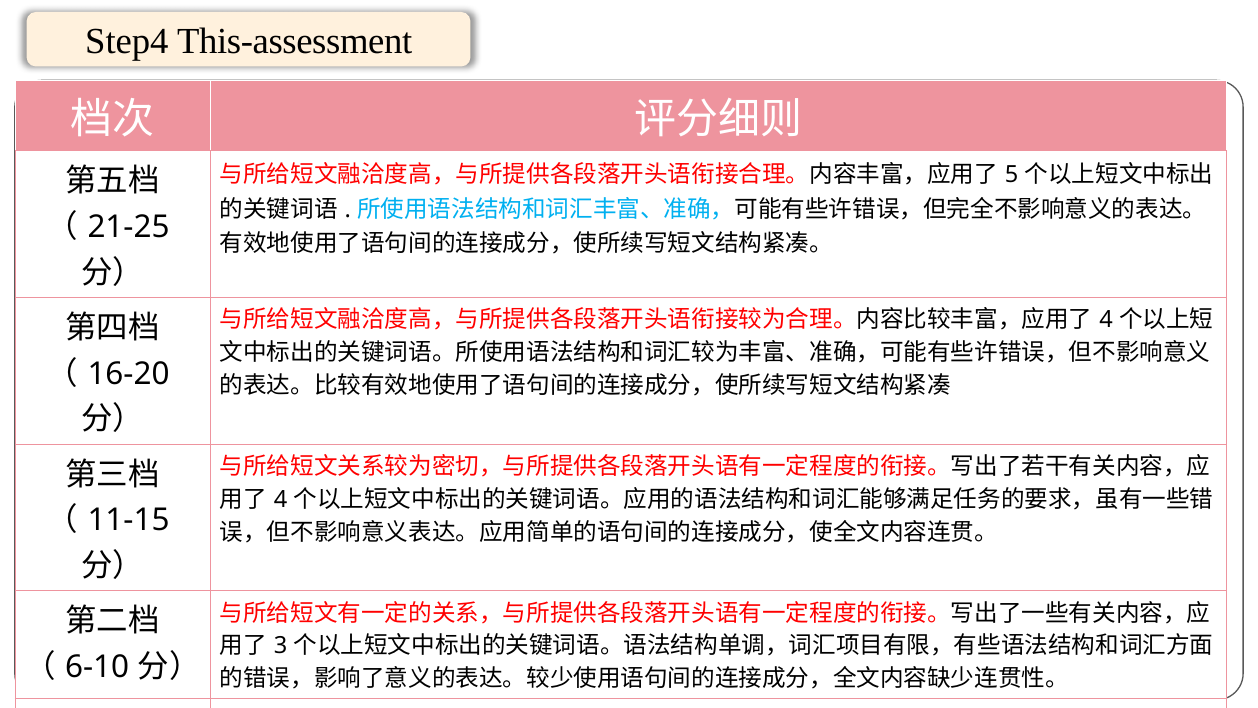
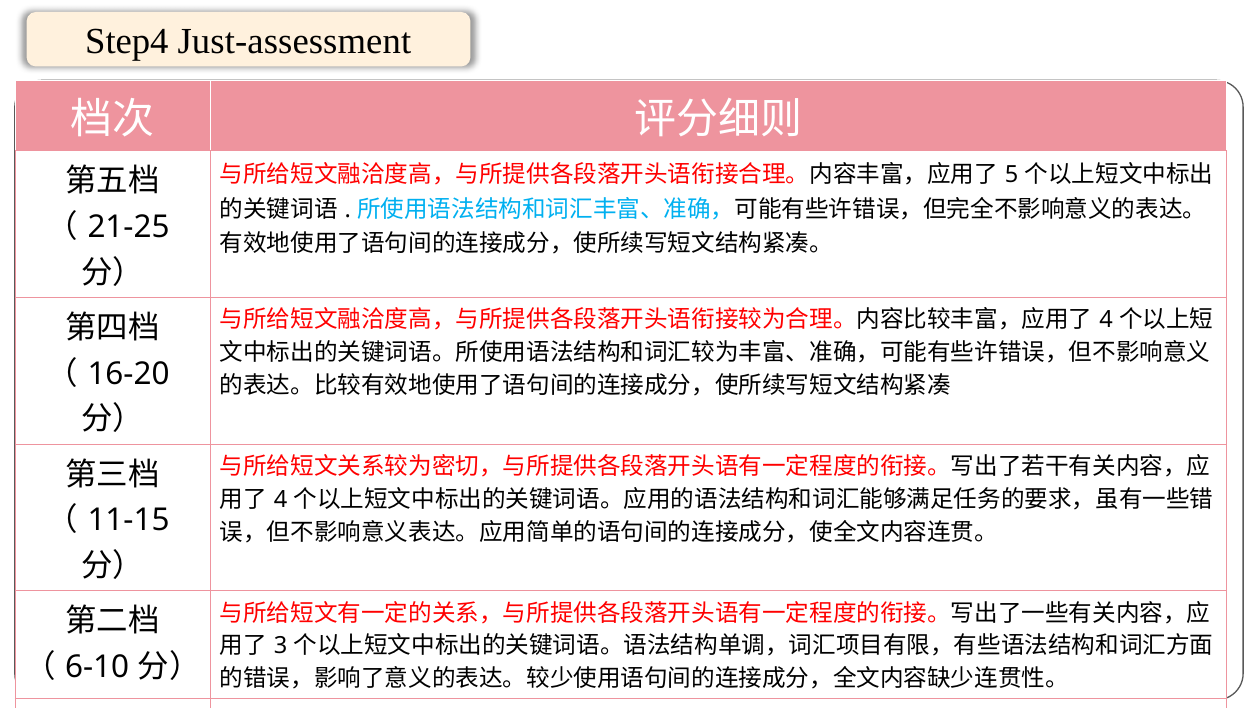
This-assessment: This-assessment -> Just-assessment
